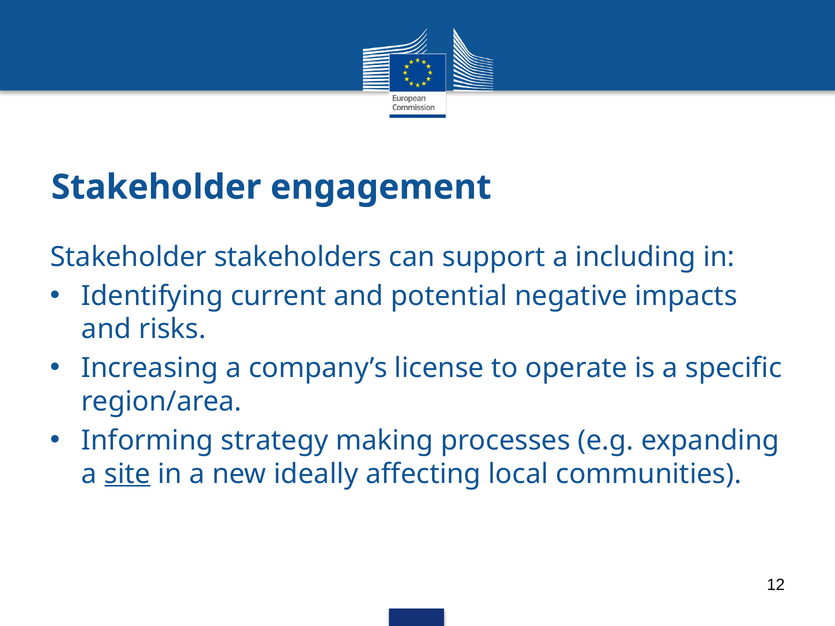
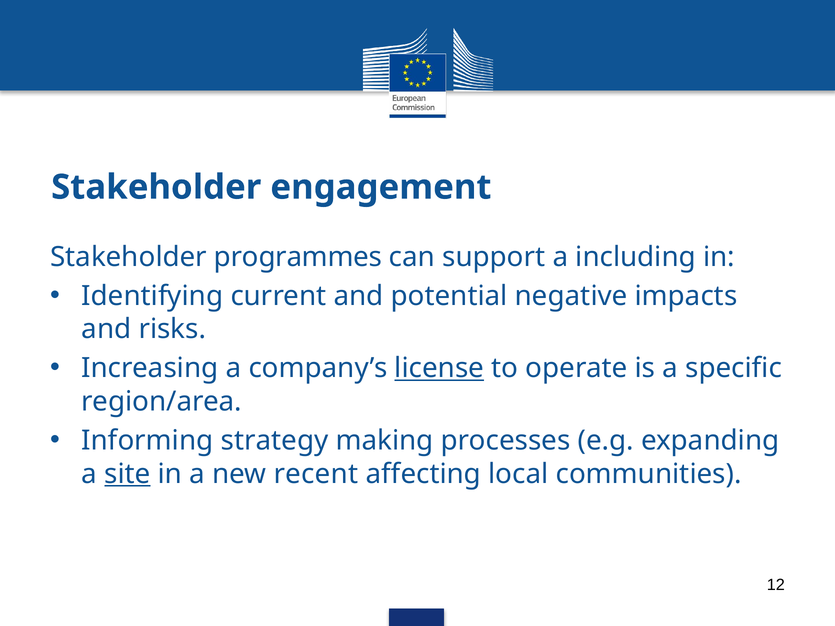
stakeholders: stakeholders -> programmes
license underline: none -> present
ideally: ideally -> recent
